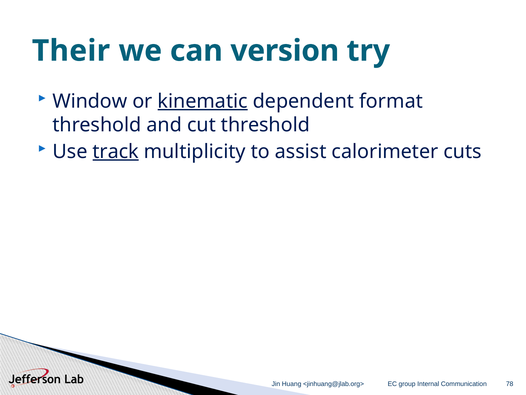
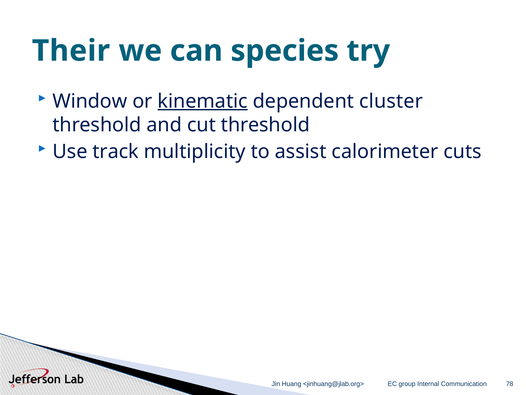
version: version -> species
format: format -> cluster
track underline: present -> none
